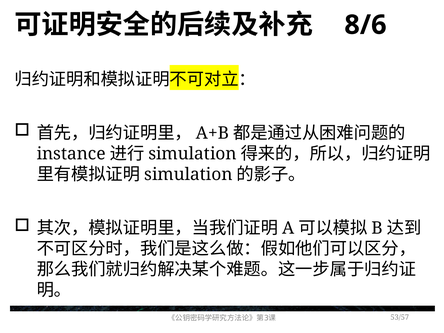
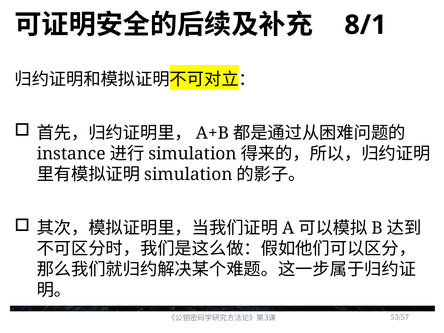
8/6: 8/6 -> 8/1
